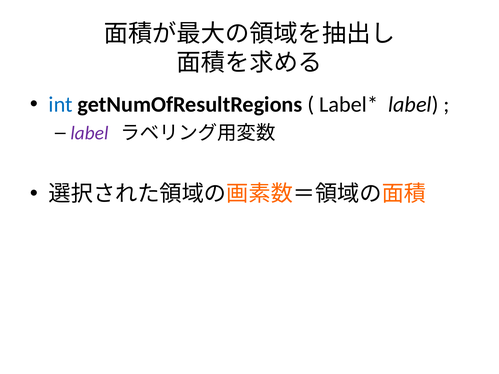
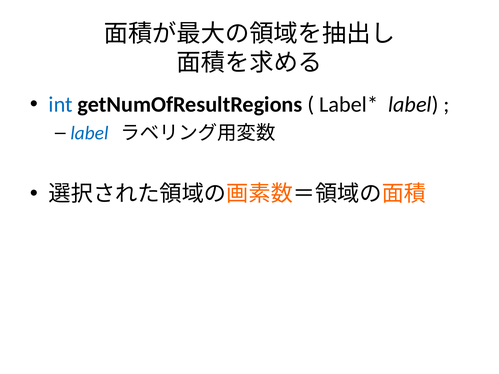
label at (90, 133) colour: purple -> blue
